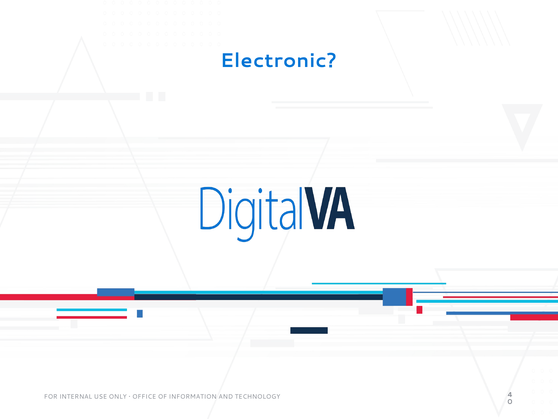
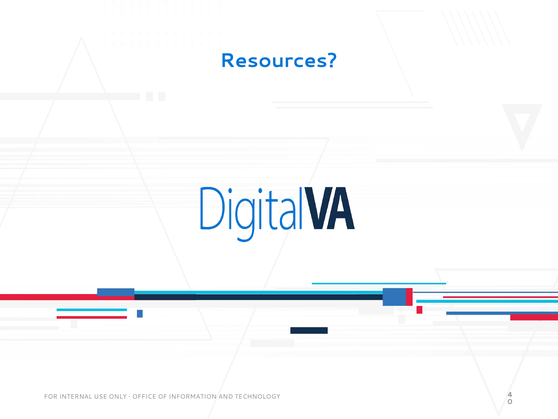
Electronic: Electronic -> Resources
